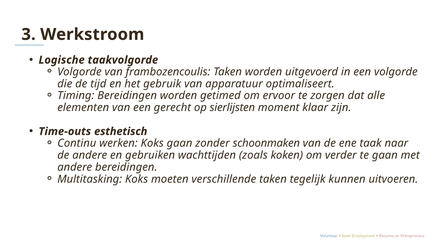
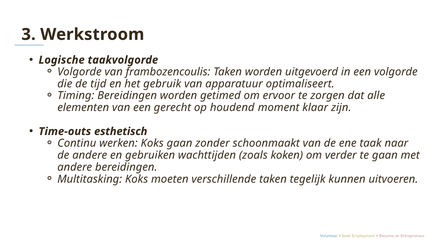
sierlijsten: sierlijsten -> houdend
schoonmaken: schoonmaken -> schoonmaakt
